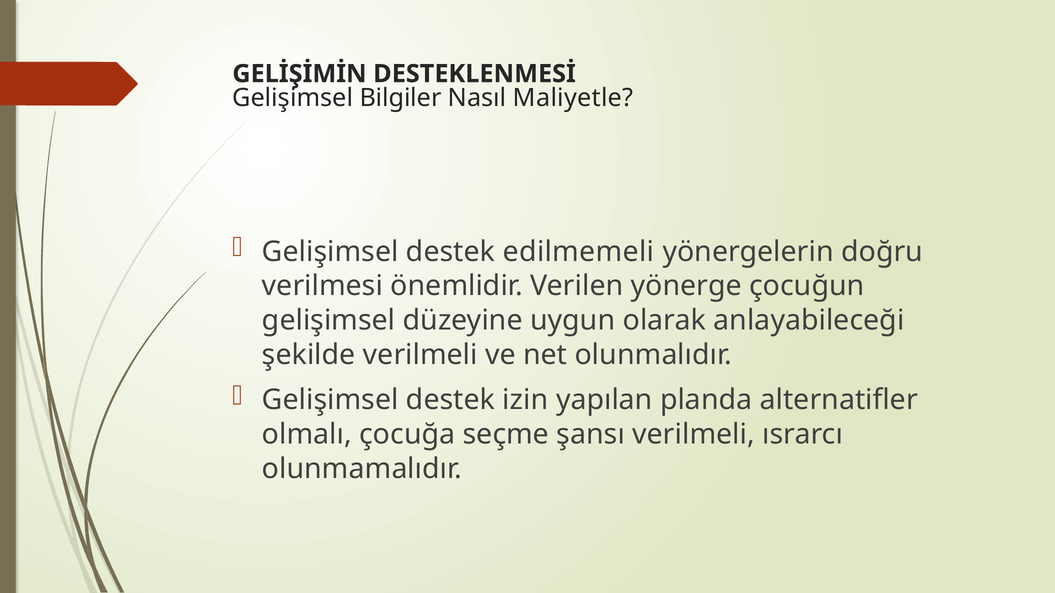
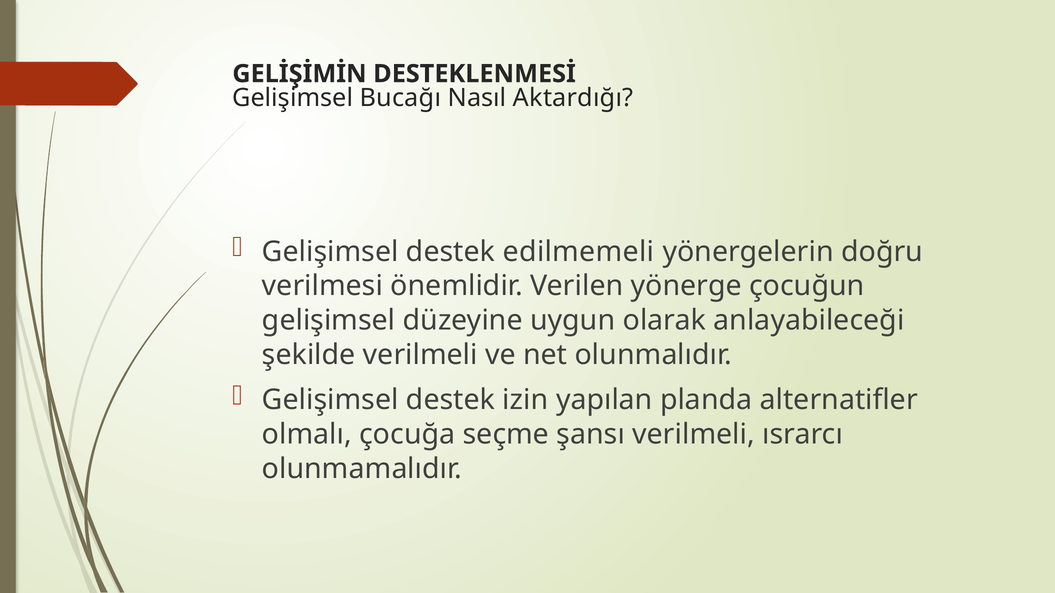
Bilgiler: Bilgiler -> Bucağı
Maliyetle: Maliyetle -> Aktardığı
